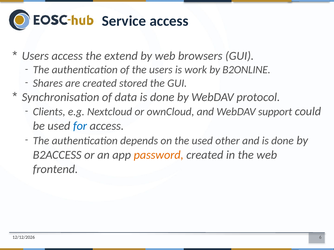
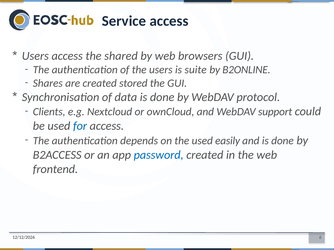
extend: extend -> shared
work: work -> suite
other: other -> easily
password colour: orange -> blue
